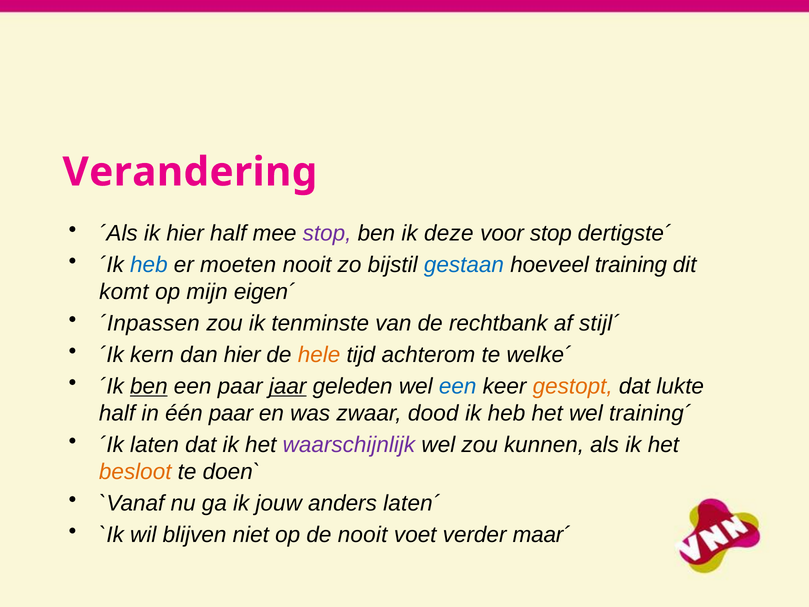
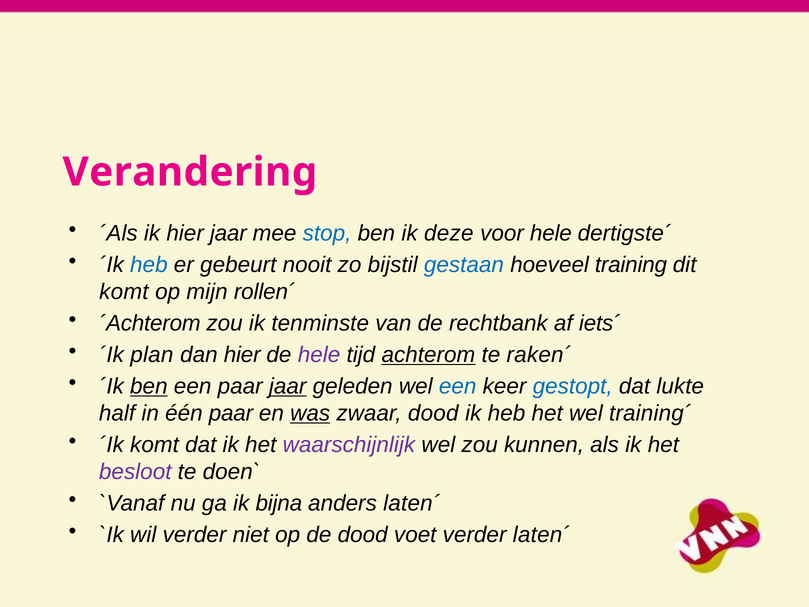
hier half: half -> jaar
stop at (327, 233) colour: purple -> blue
voor stop: stop -> hele
moeten: moeten -> gebeurt
eigen´: eigen´ -> rollen´
´Inpassen: ´Inpassen -> ´Achterom
stijl´: stijl´ -> iets´
kern: kern -> plan
hele at (319, 355) colour: orange -> purple
achterom underline: none -> present
welke´: welke´ -> raken´
gestopt colour: orange -> blue
was underline: none -> present
´Ik laten: laten -> komt
besloot colour: orange -> purple
jouw: jouw -> bijna
wil blijven: blijven -> verder
de nooit: nooit -> dood
verder maar´: maar´ -> laten´
